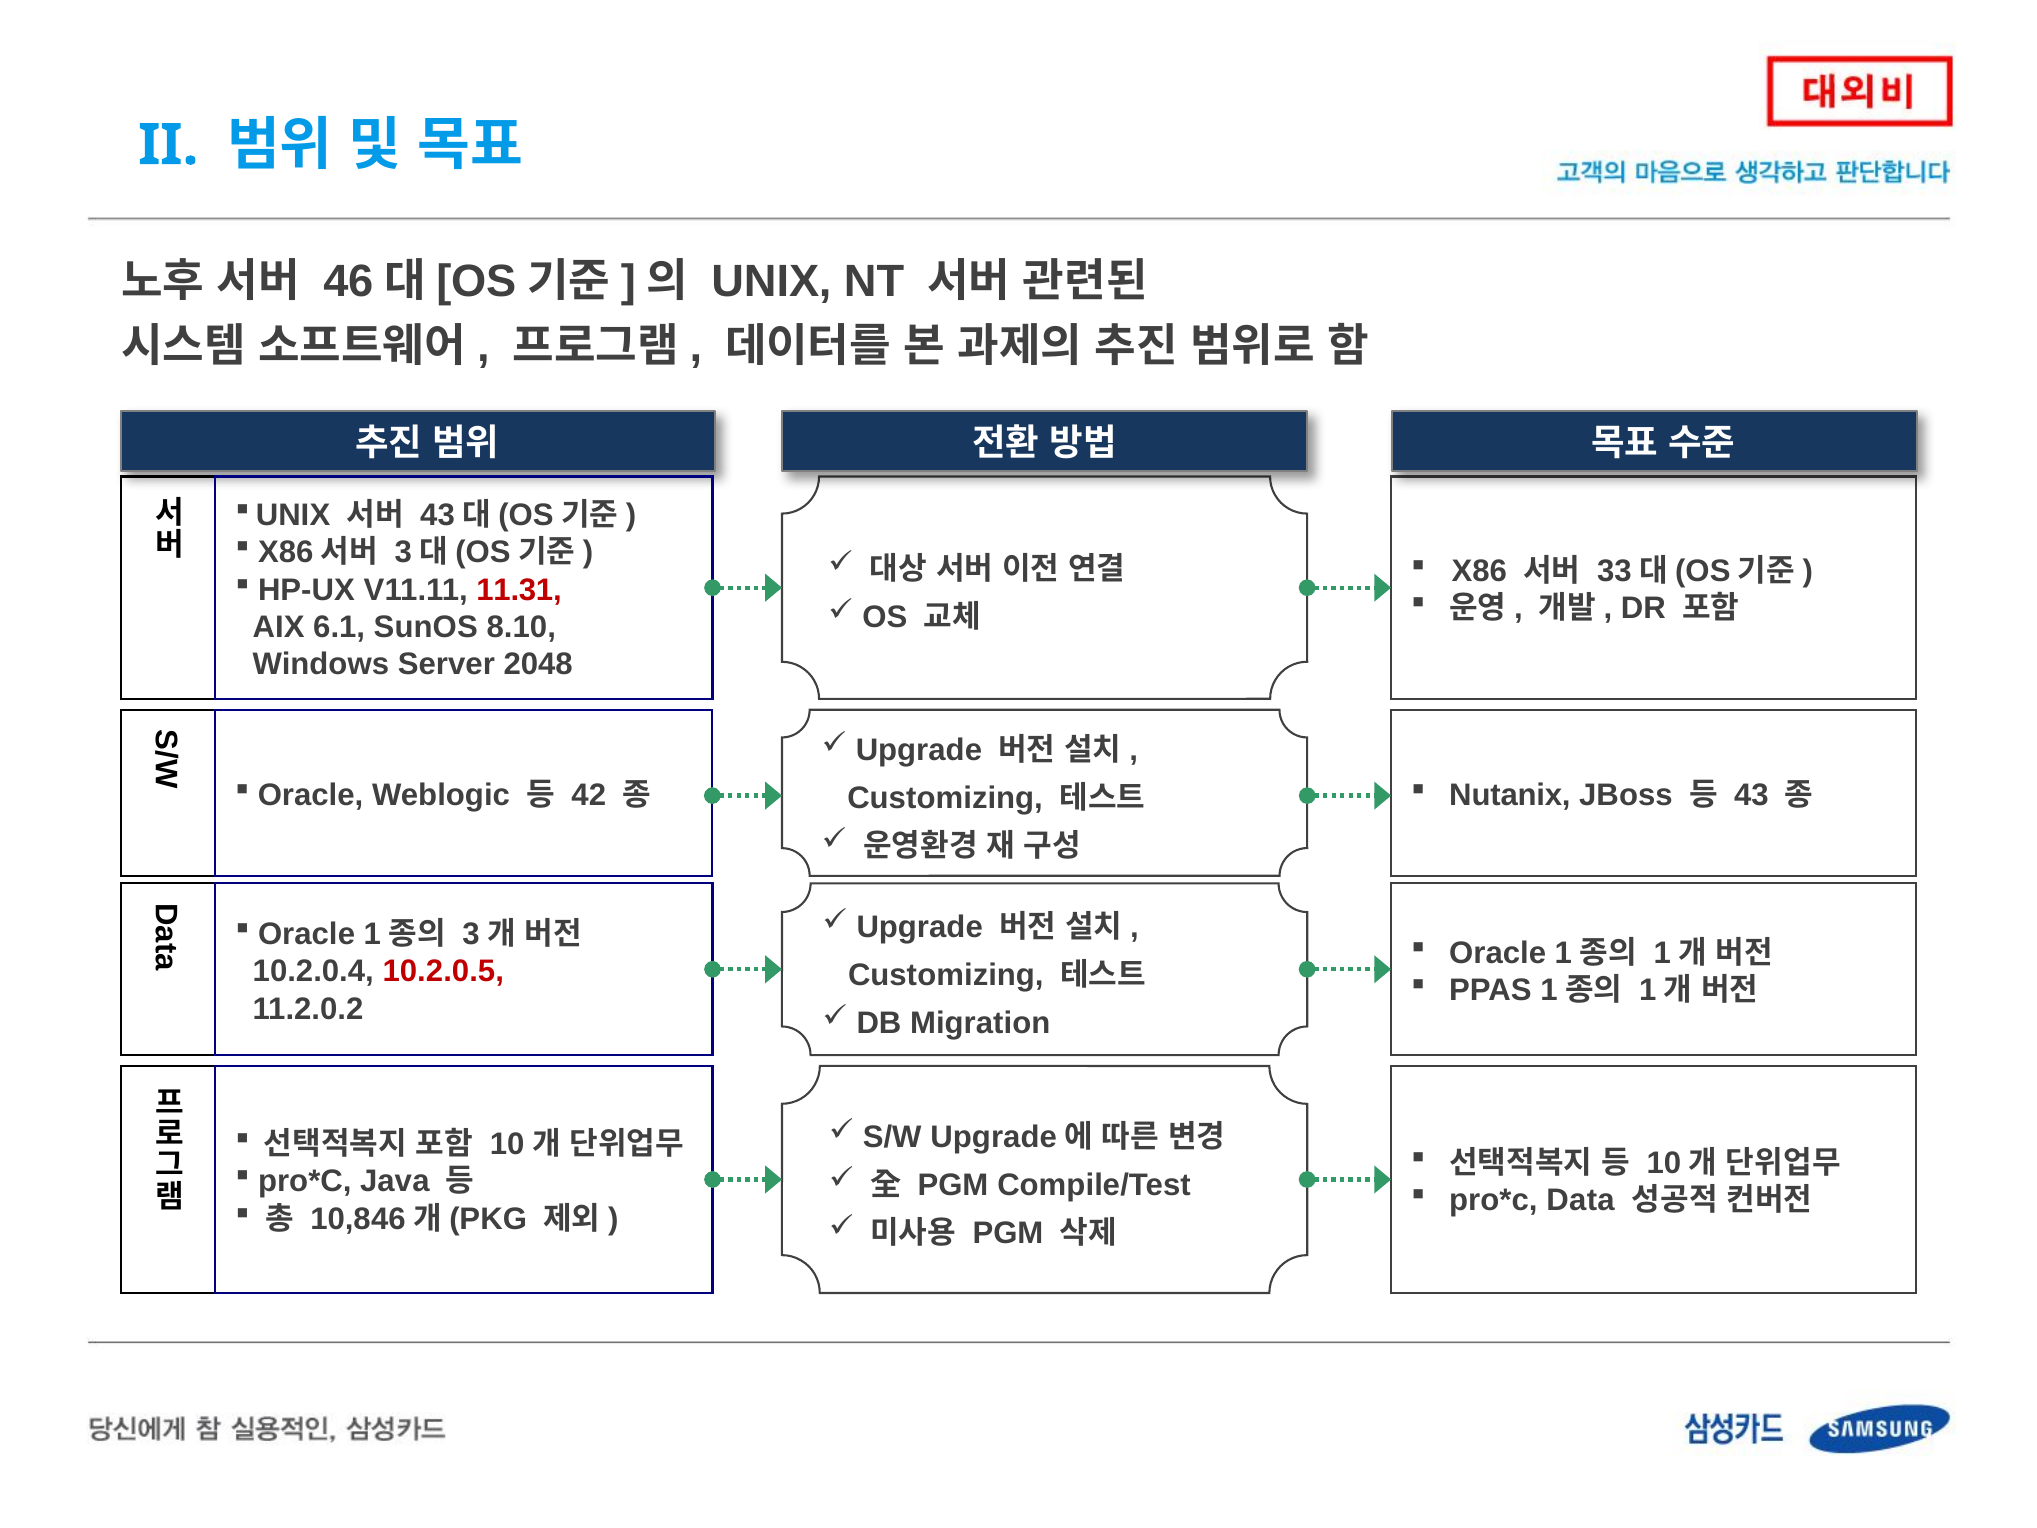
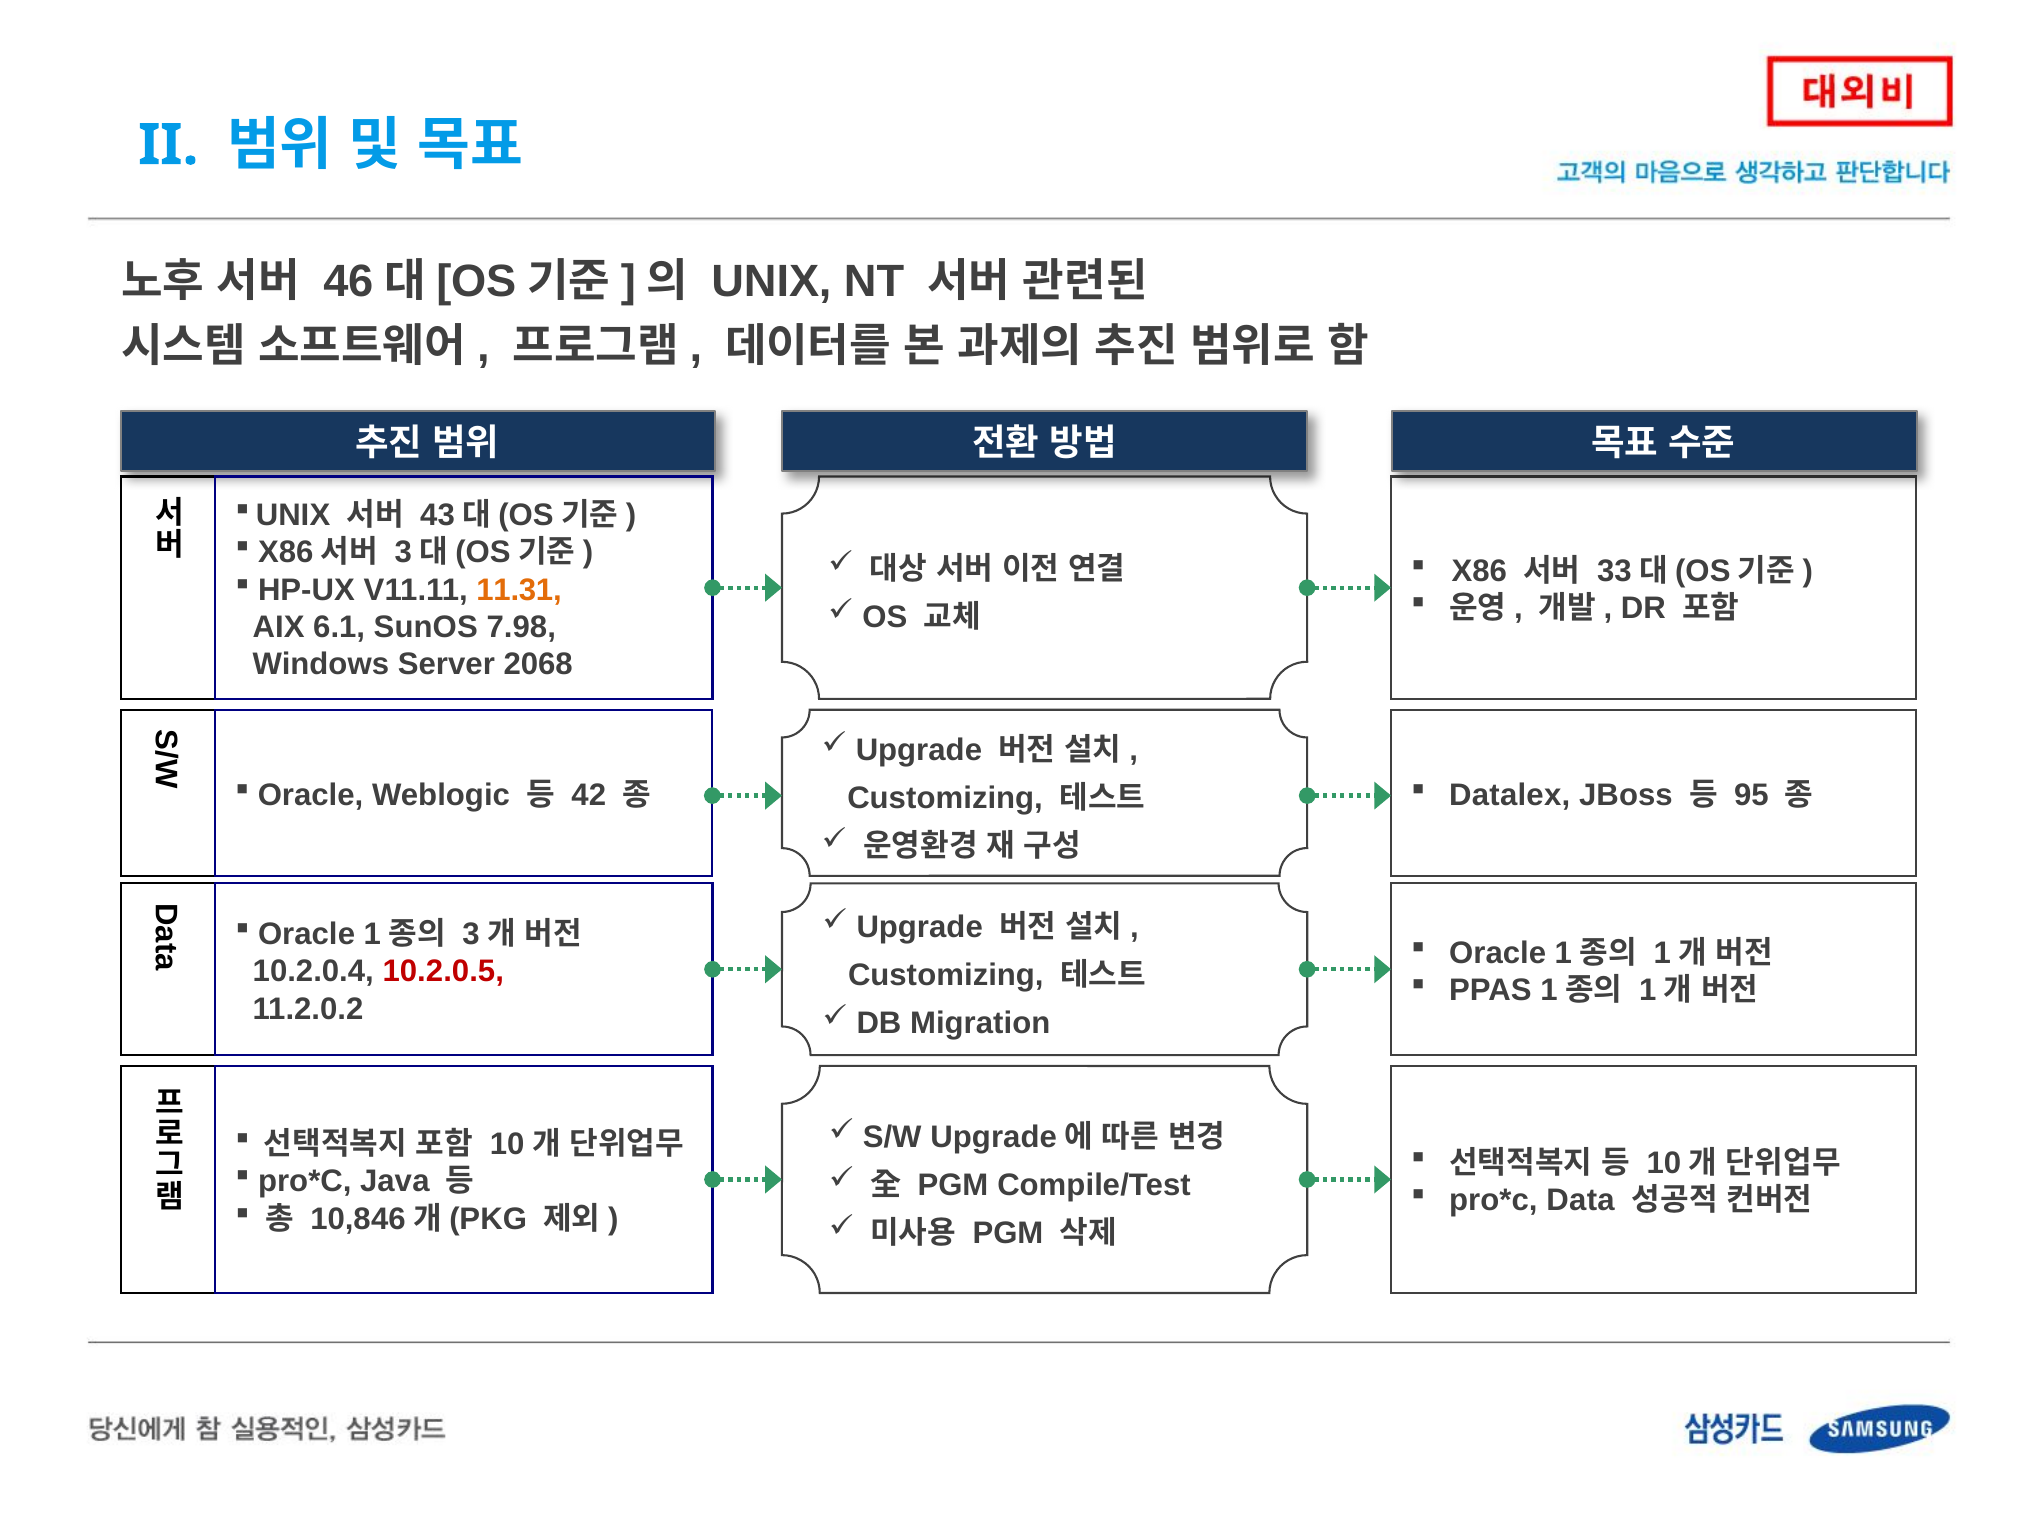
11.31 colour: red -> orange
8.10: 8.10 -> 7.98
2048: 2048 -> 2068
Nutanix: Nutanix -> Datalex
43: 43 -> 95
